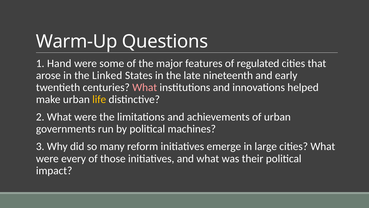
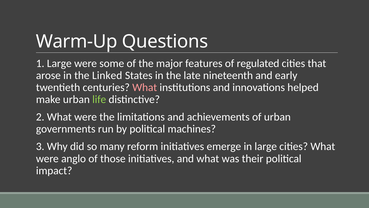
1 Hand: Hand -> Large
life colour: yellow -> light green
every: every -> anglo
